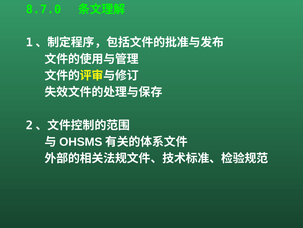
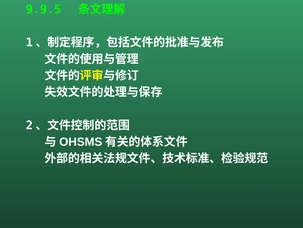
8.7.0: 8.7.0 -> 9.9.5
